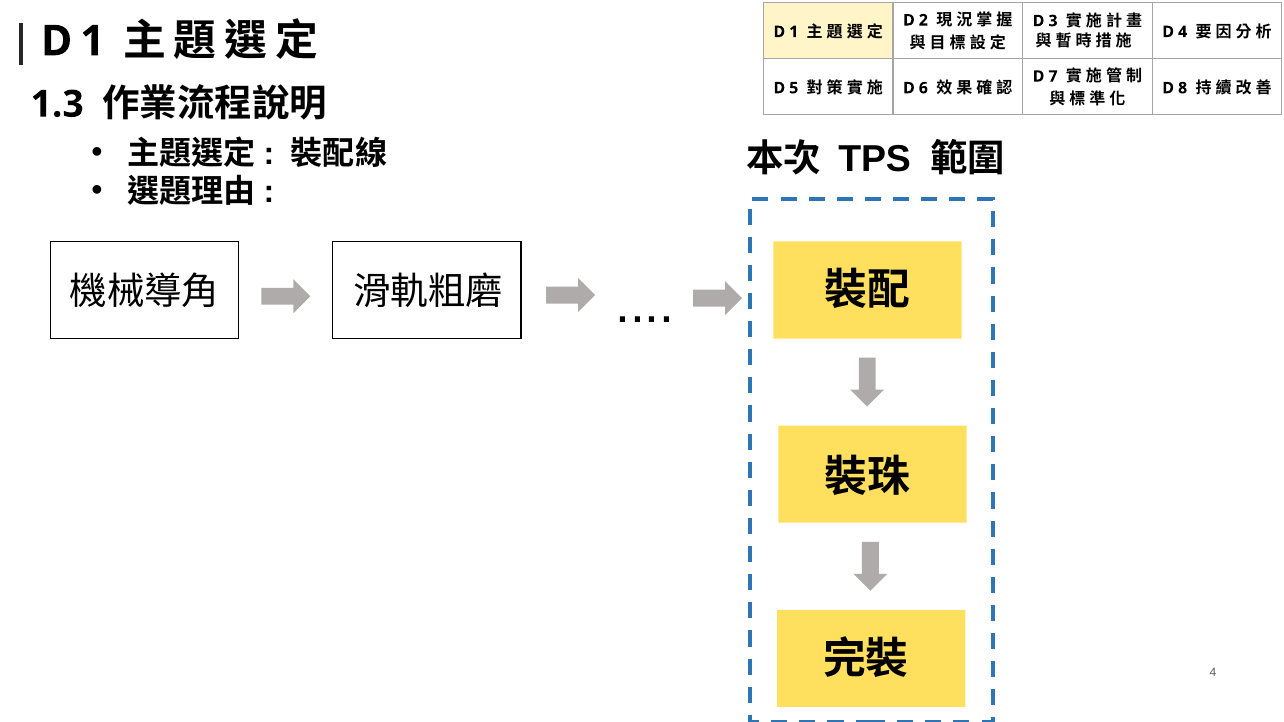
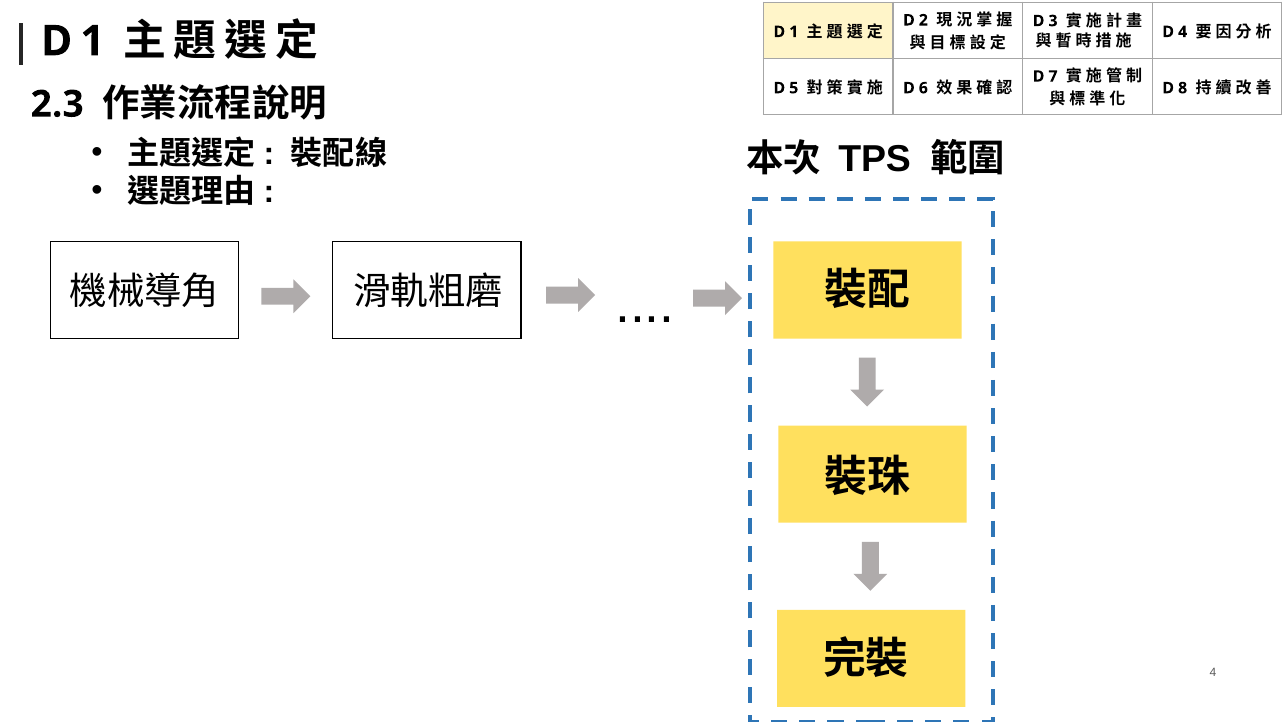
1.3: 1.3 -> 2.3
